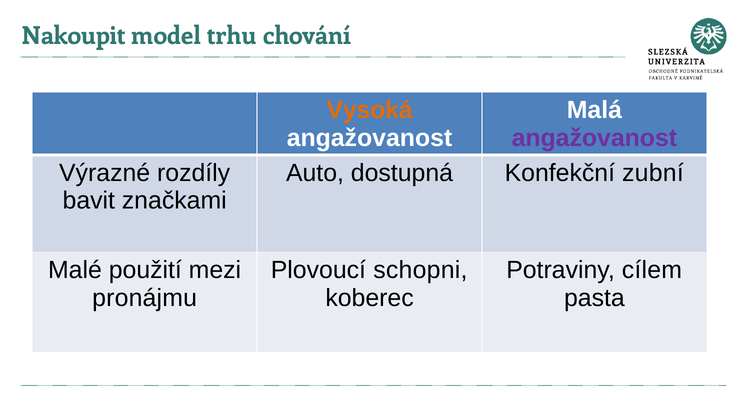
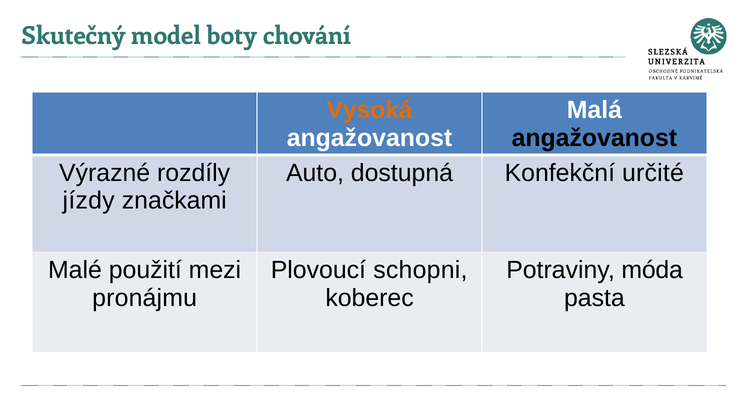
Nakoupit: Nakoupit -> Skutečný
trhu: trhu -> boty
angažovanost at (594, 138) colour: purple -> black
zubní: zubní -> určité
bavit: bavit -> jízdy
cílem: cílem -> móda
